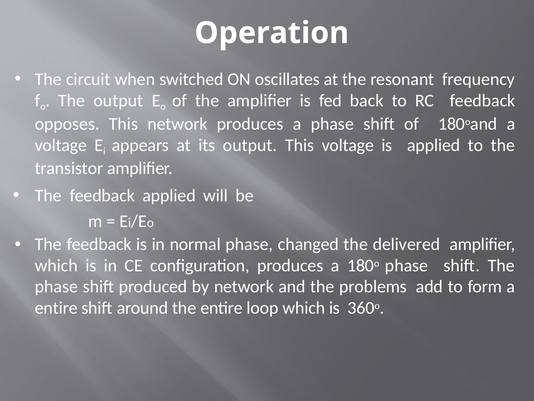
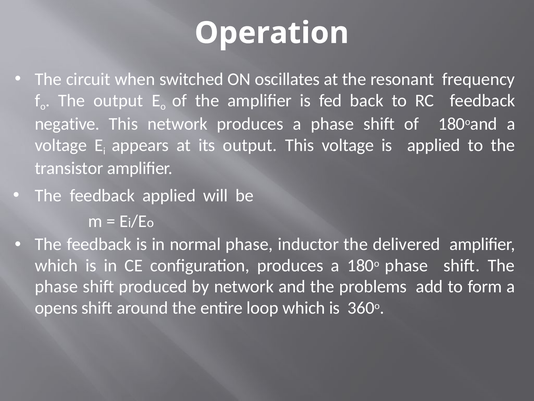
opposes: opposes -> negative
changed: changed -> inductor
entire at (56, 308): entire -> opens
